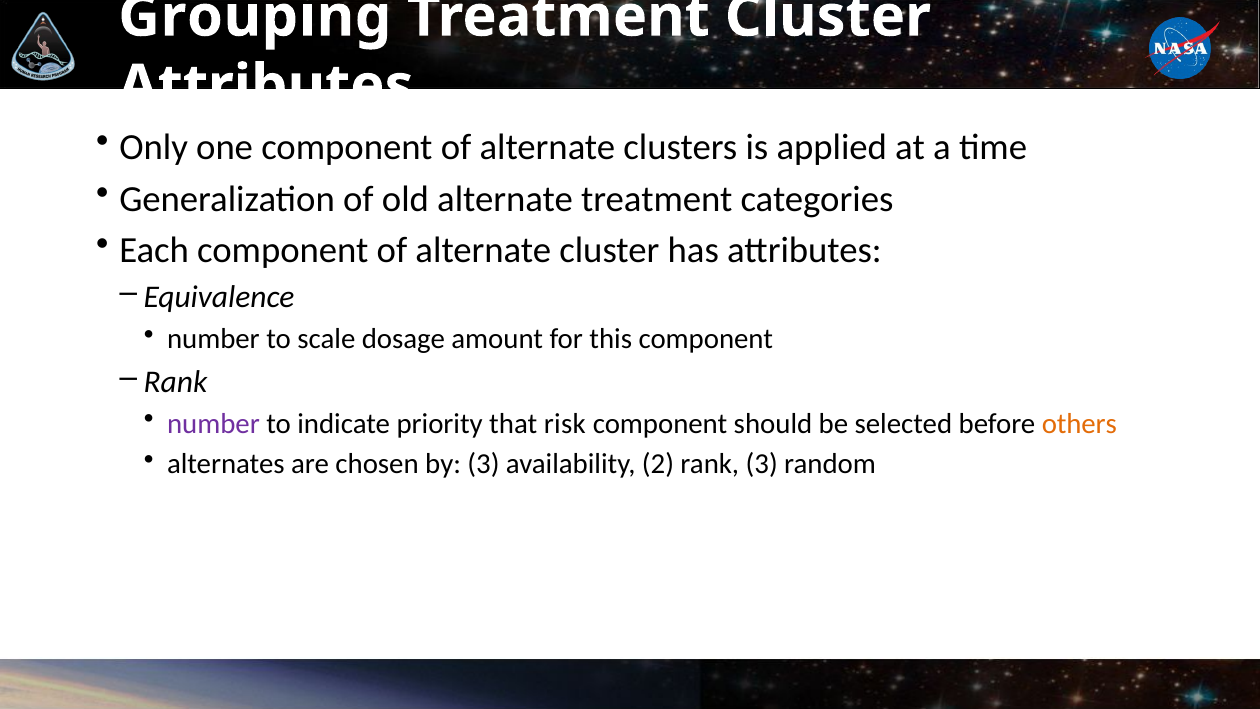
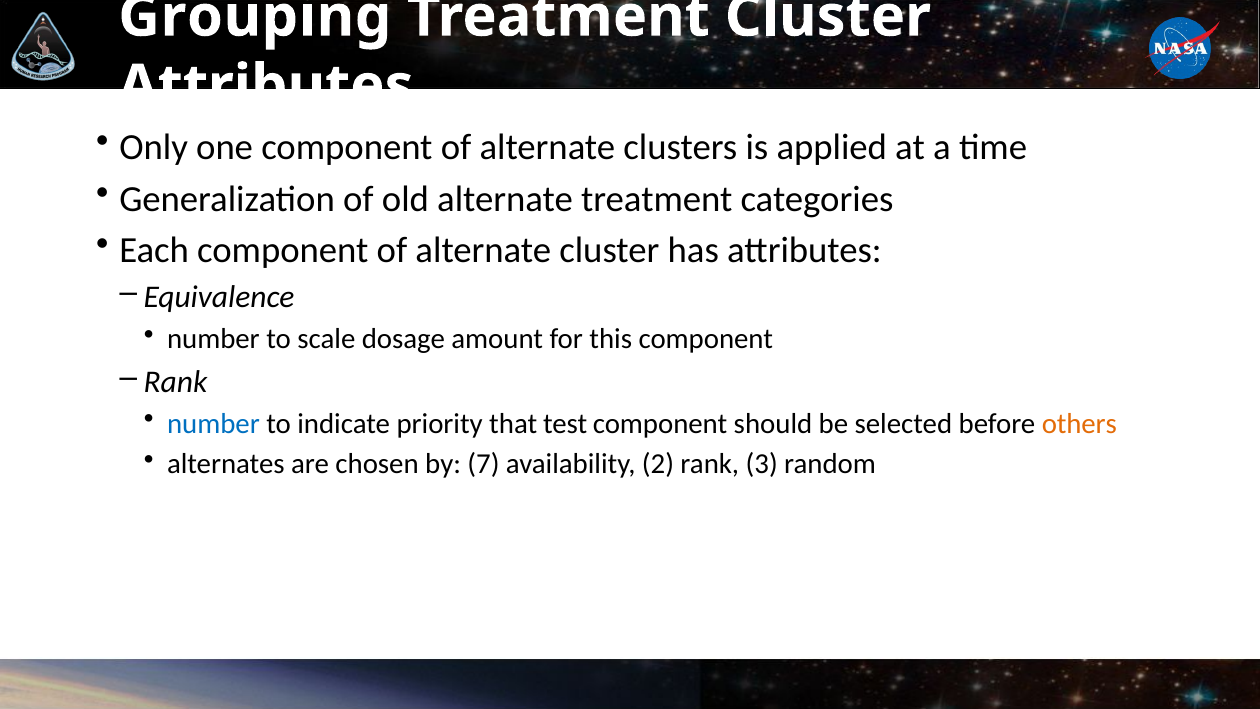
number at (213, 424) colour: purple -> blue
risk: risk -> test
by 3: 3 -> 7
